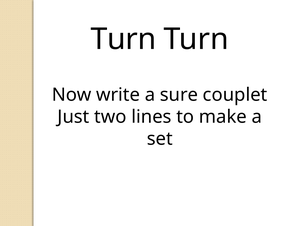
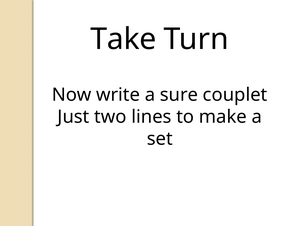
Turn at (123, 39): Turn -> Take
